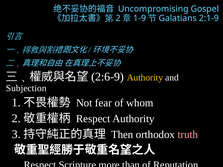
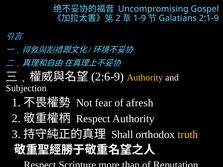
whom: whom -> afresh
Then: Then -> Shall
truth colour: pink -> yellow
